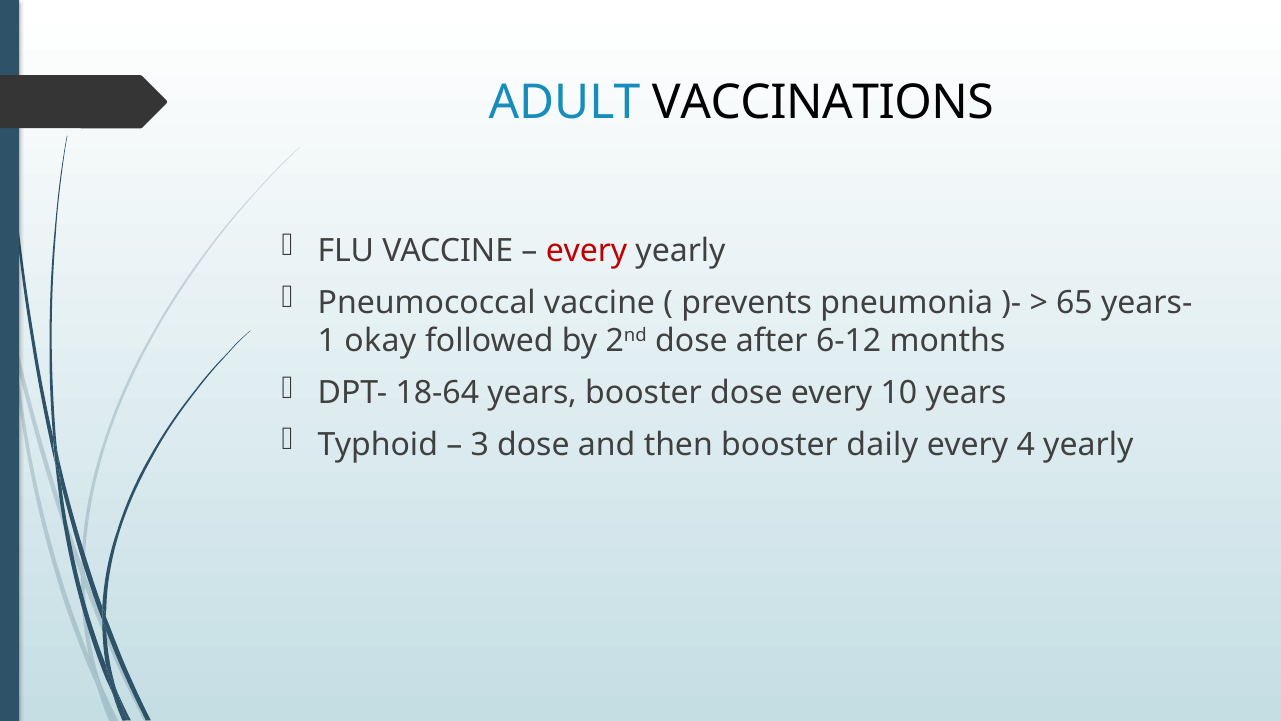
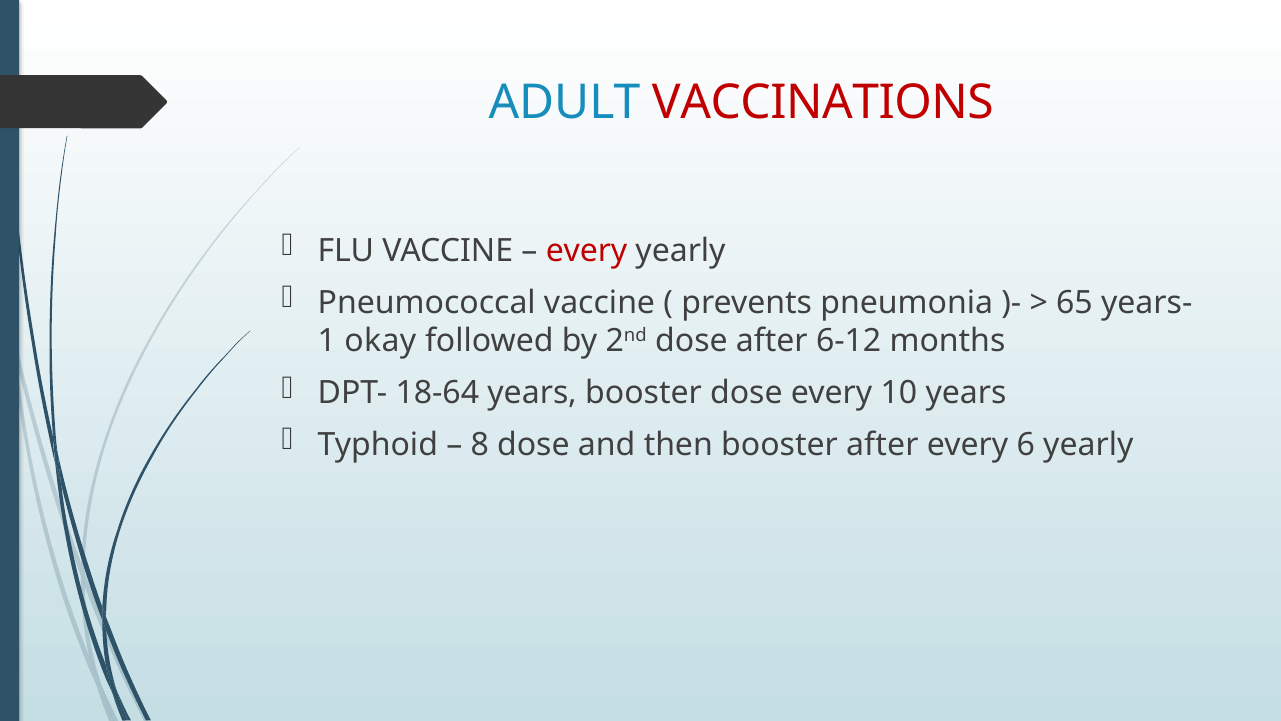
VACCINATIONS colour: black -> red
3: 3 -> 8
booster daily: daily -> after
4: 4 -> 6
